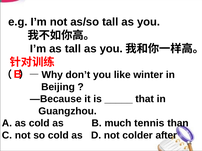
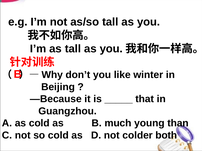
tennis: tennis -> young
after: after -> both
